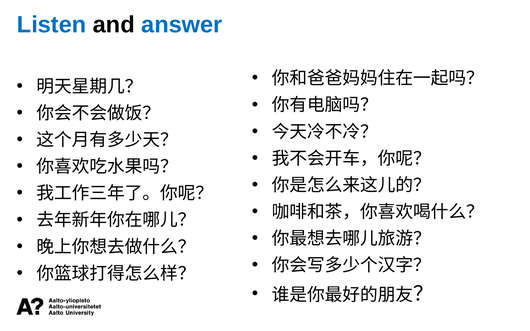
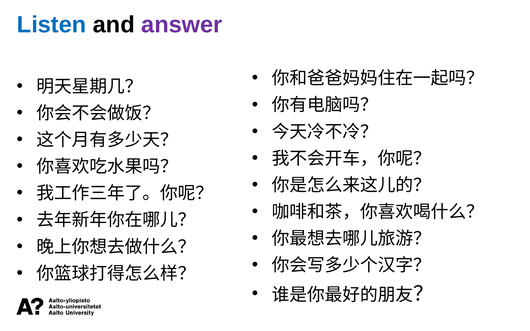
answer colour: blue -> purple
